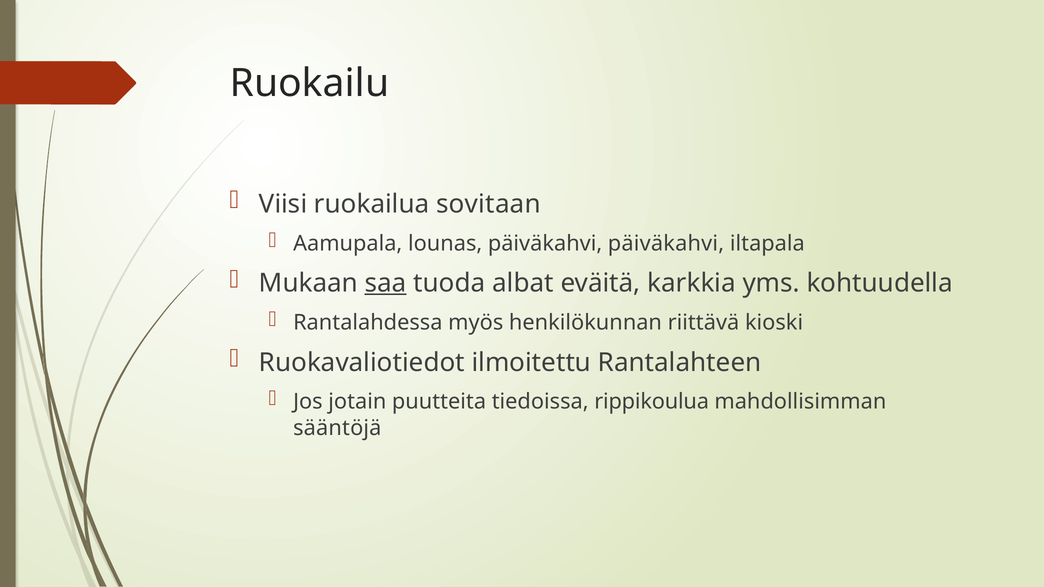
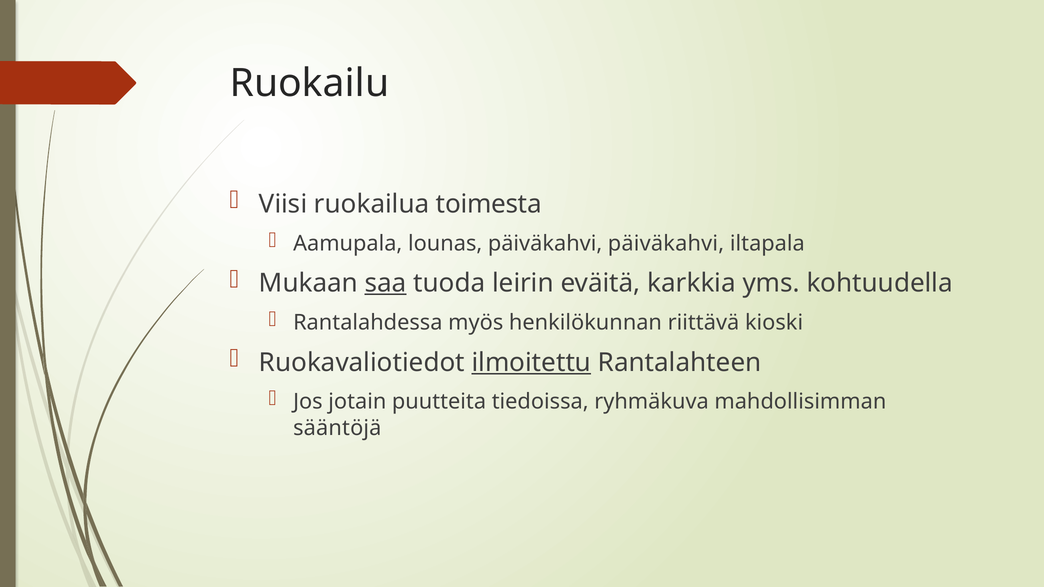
sovitaan: sovitaan -> toimesta
albat: albat -> leirin
ilmoitettu underline: none -> present
rippikoulua: rippikoulua -> ryhmäkuva
